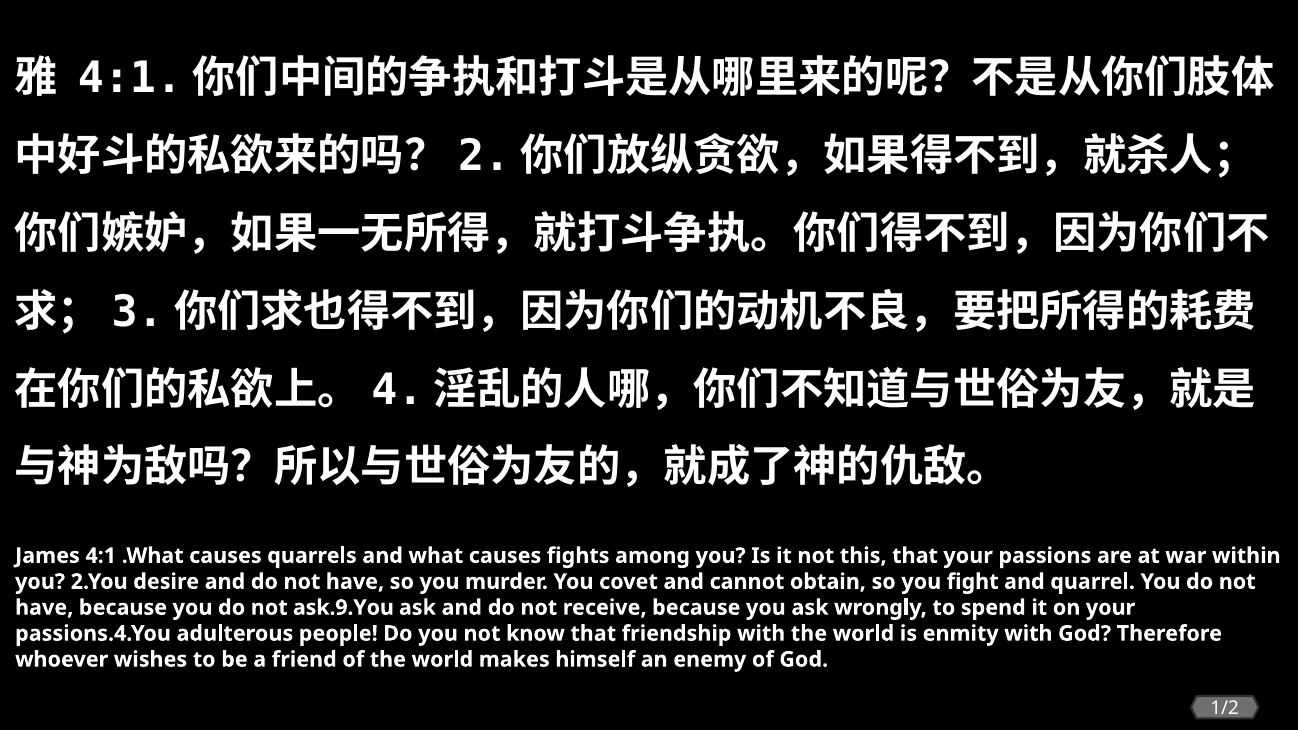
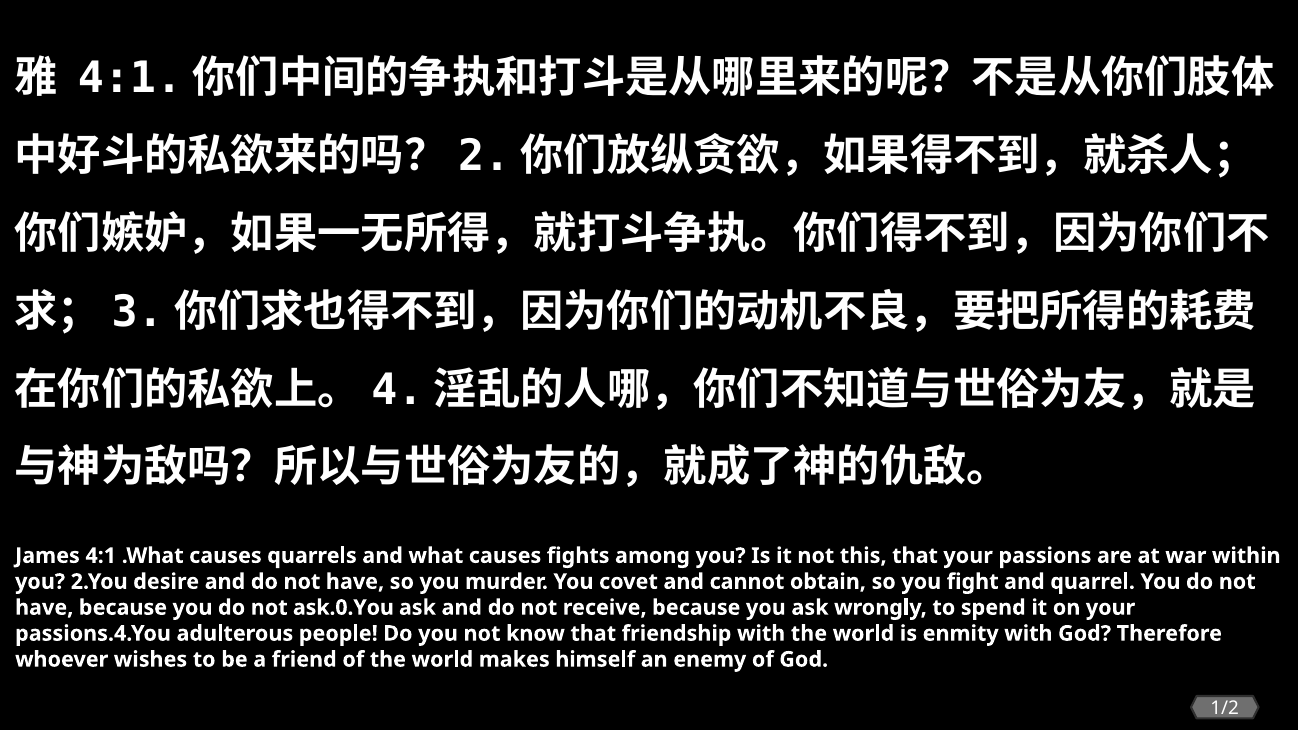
ask.9.You: ask.9.You -> ask.0.You
